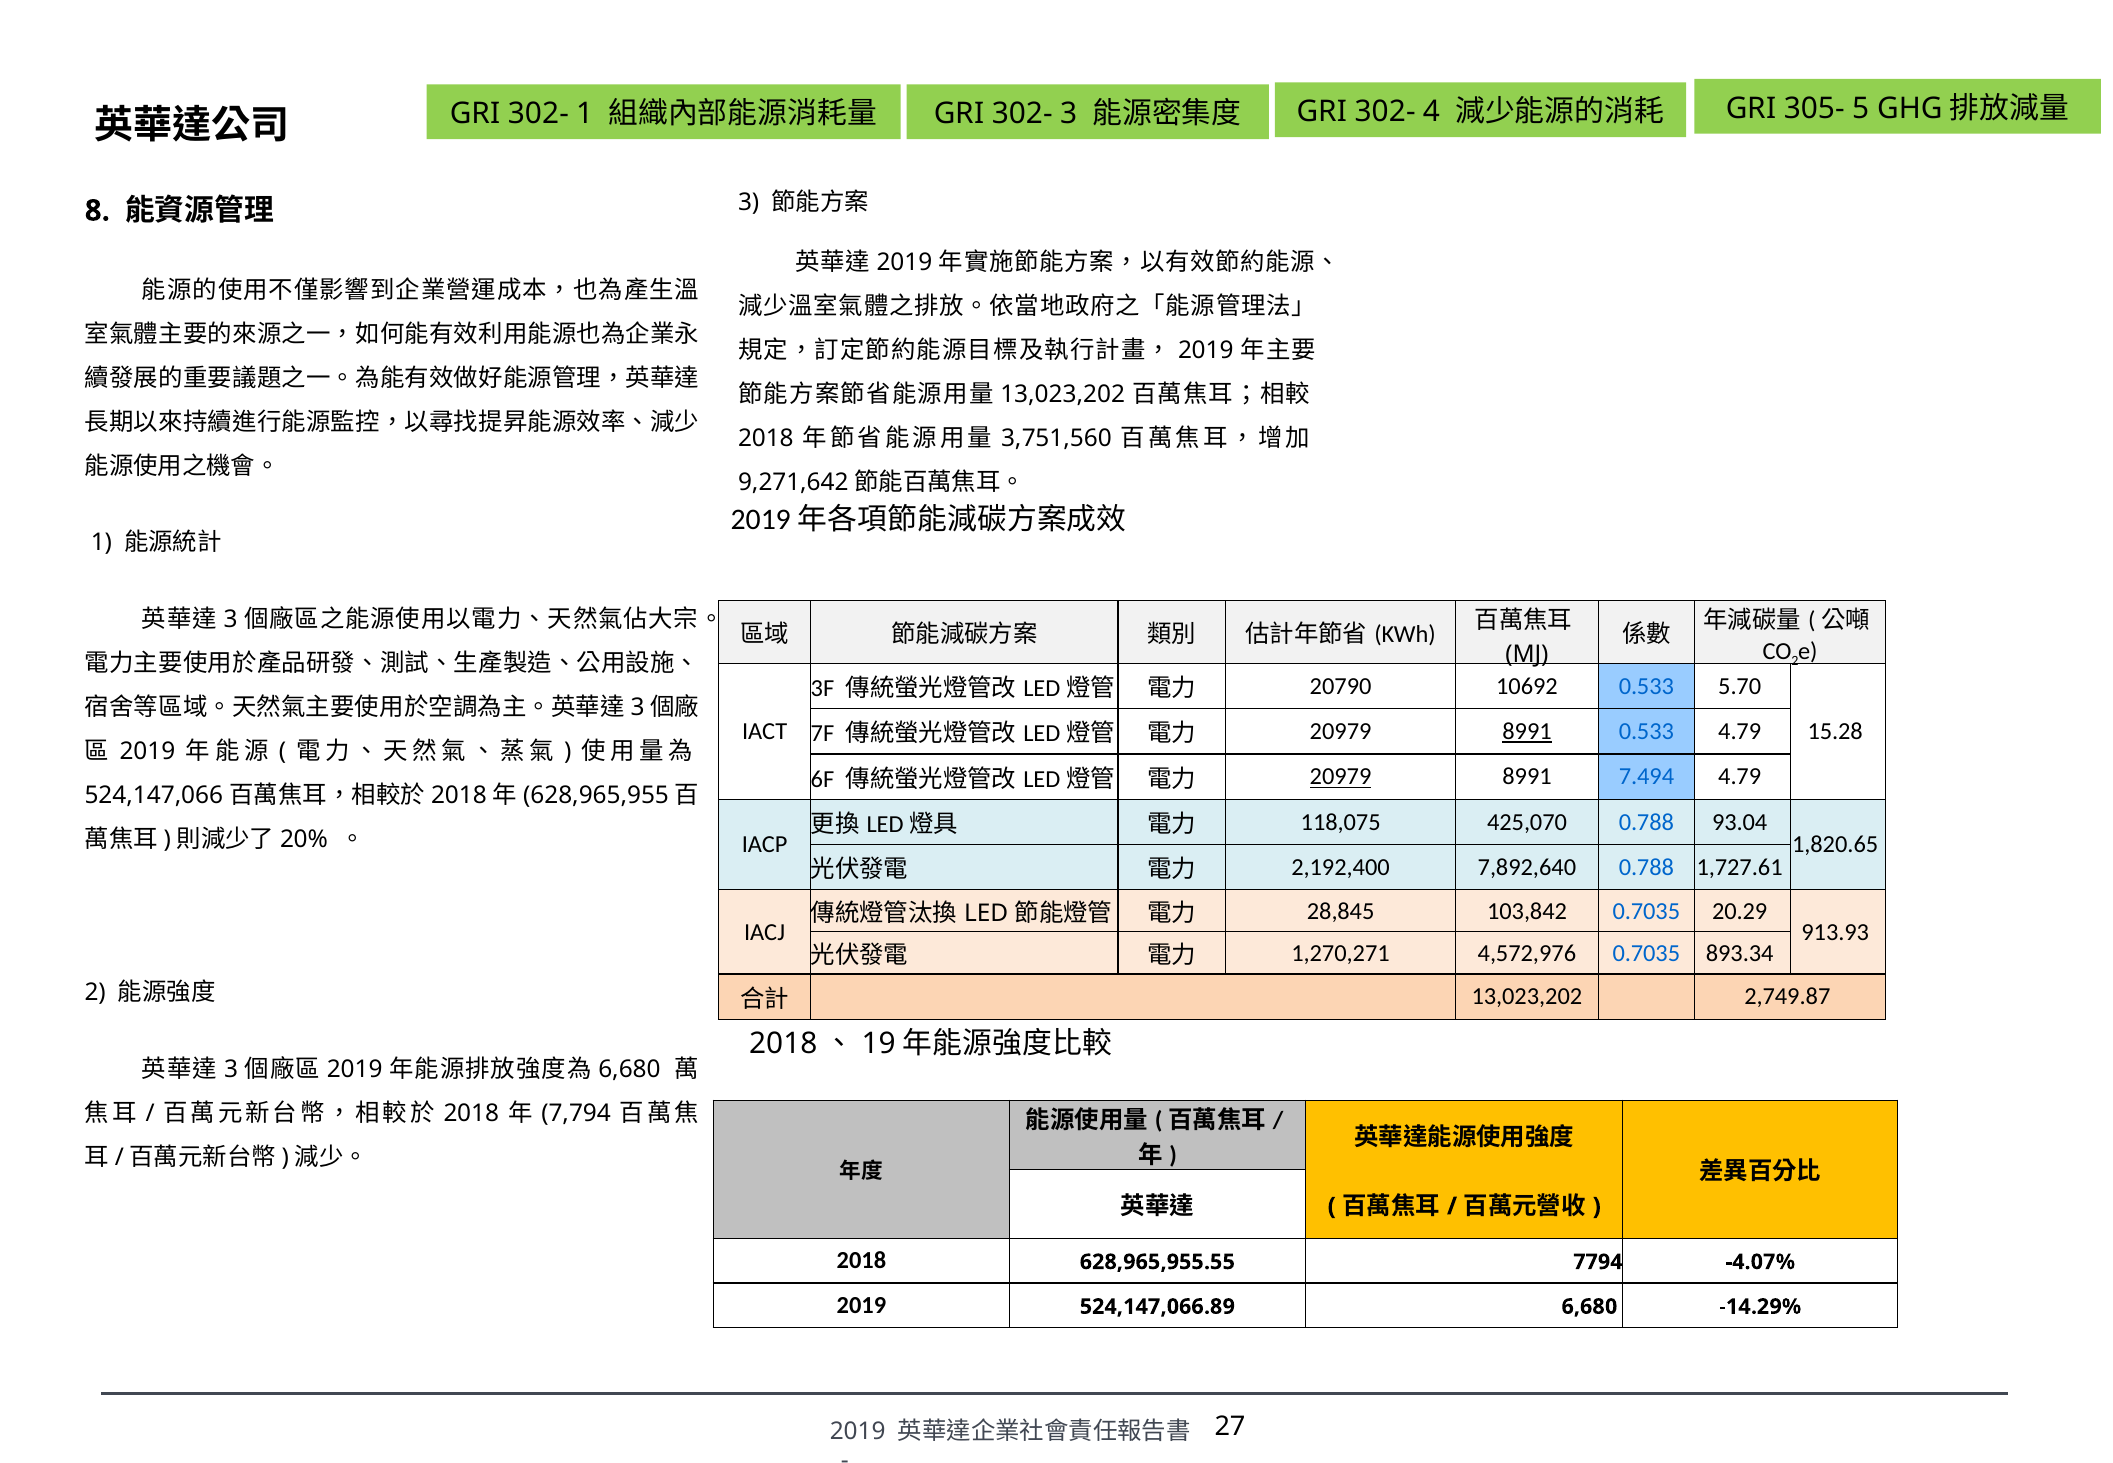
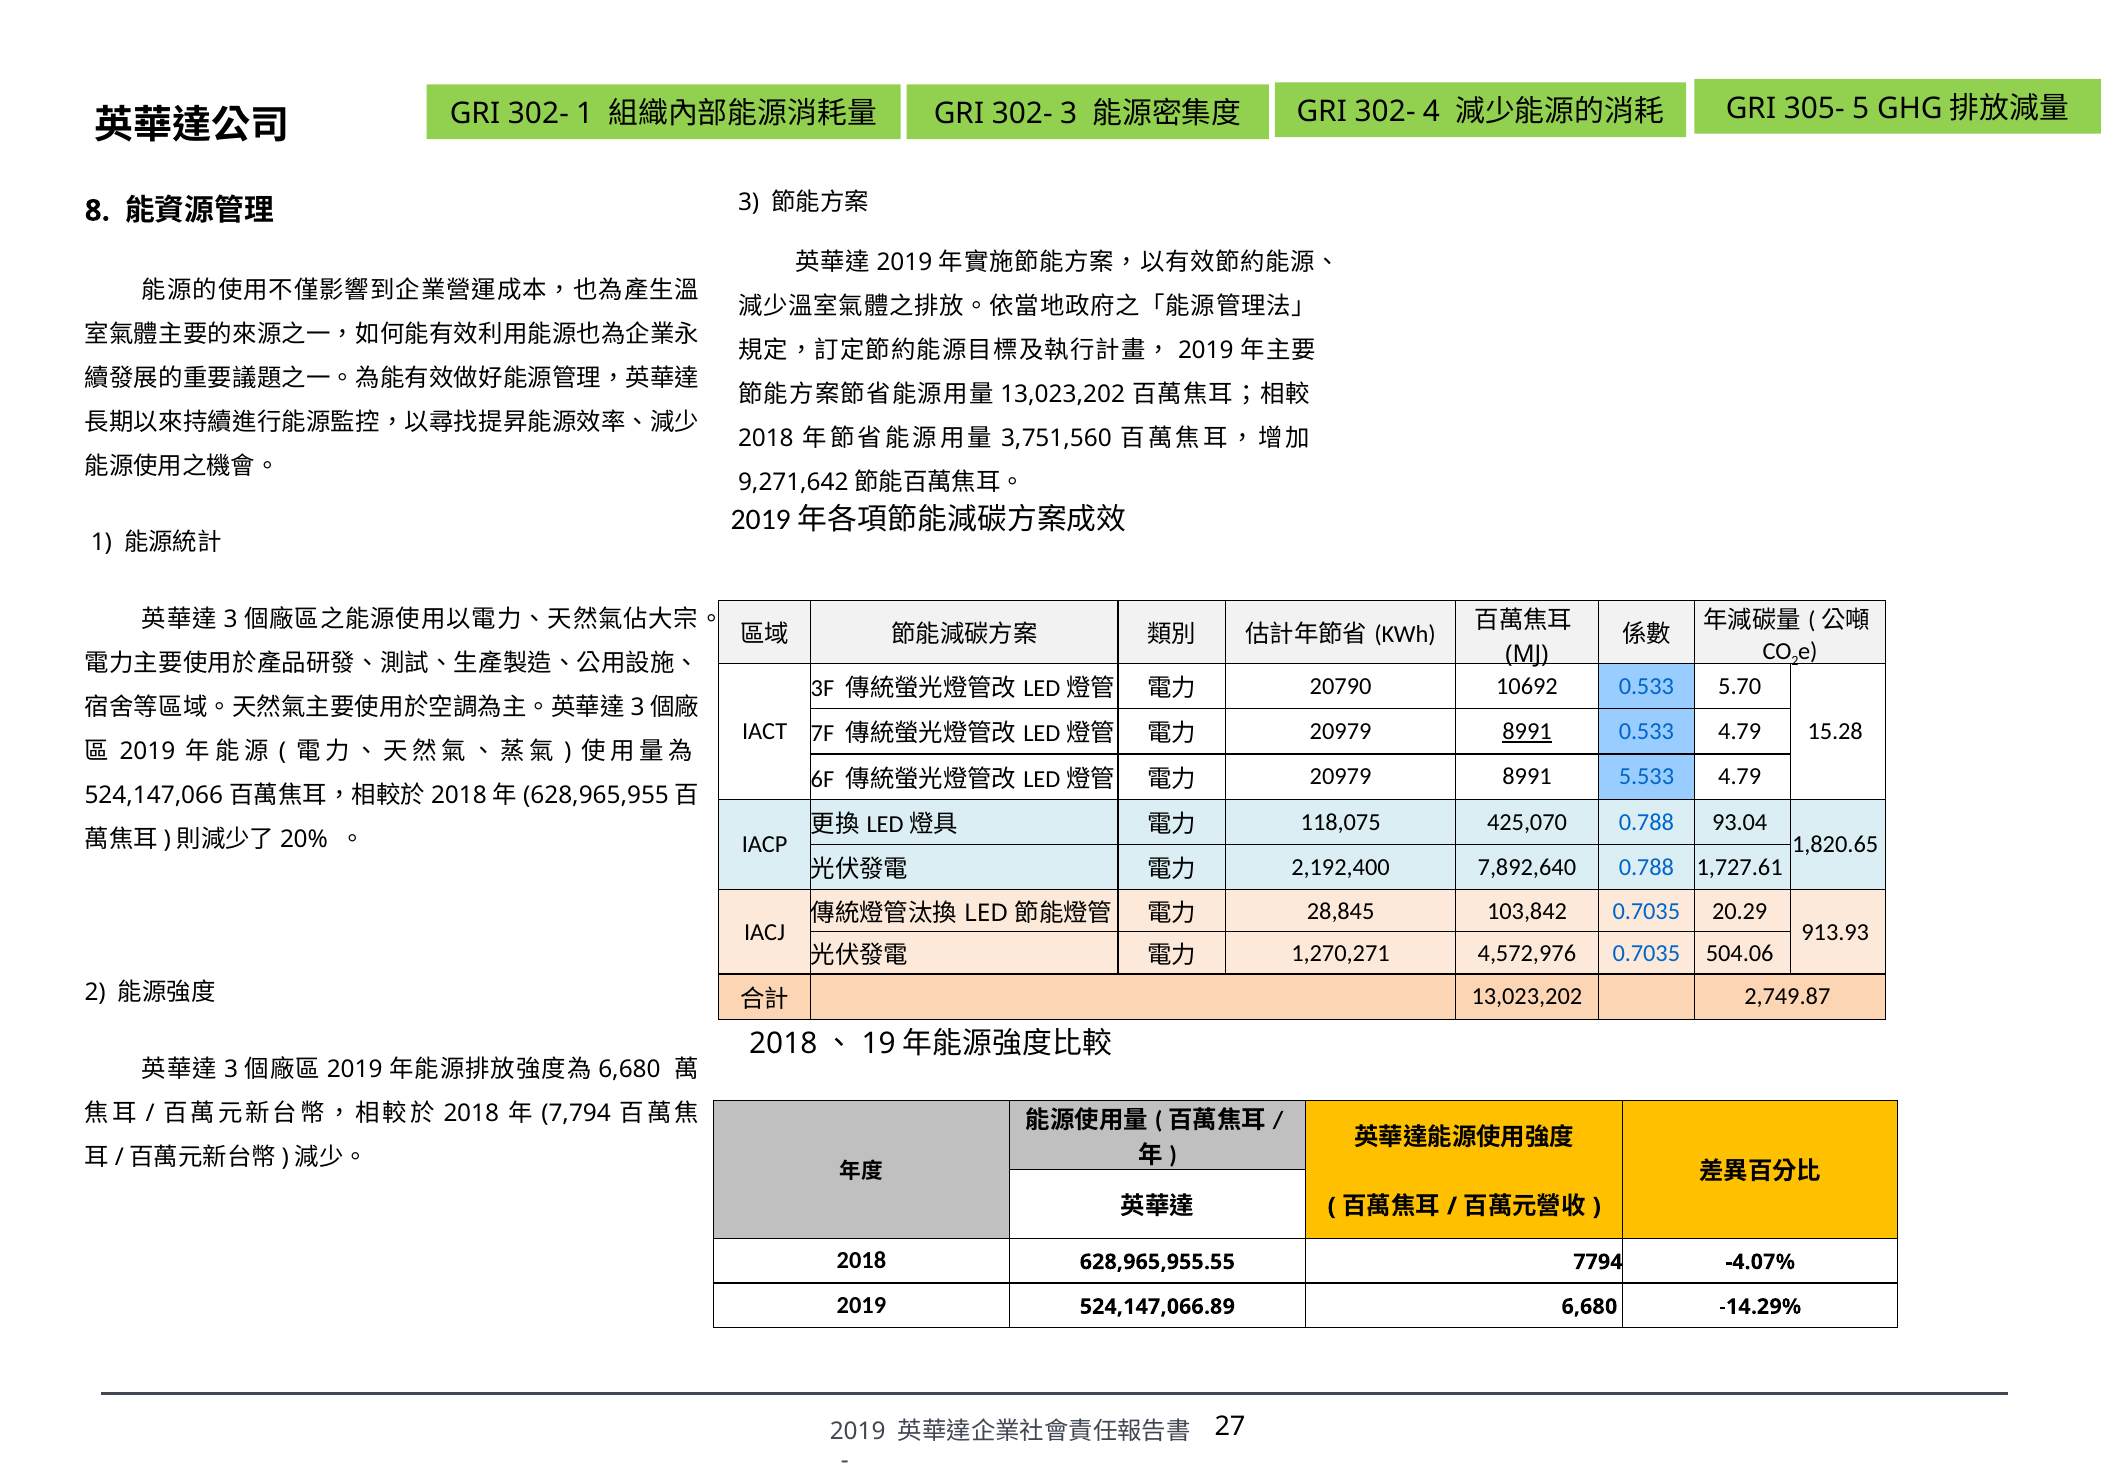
20979 at (1341, 777) underline: present -> none
7.494: 7.494 -> 5.533
893.34: 893.34 -> 504.06
